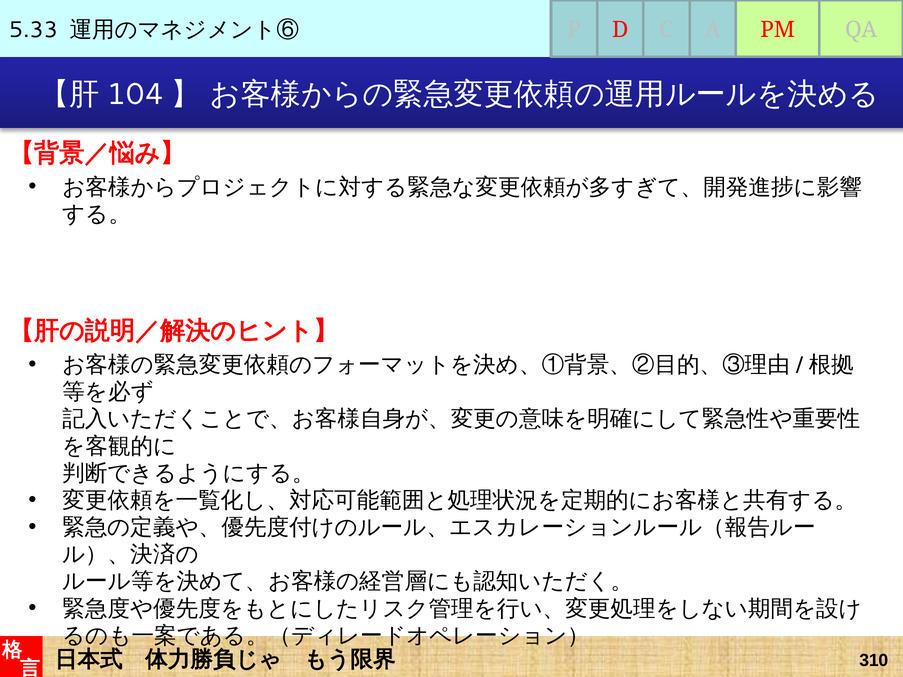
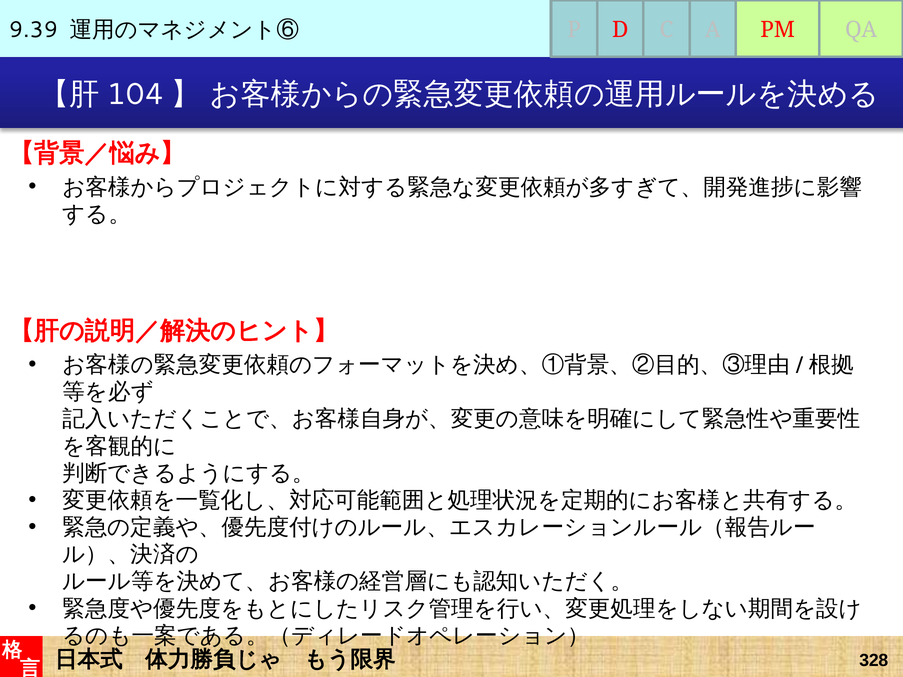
5.33: 5.33 -> 9.39
310: 310 -> 328
